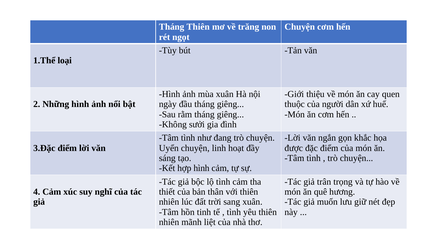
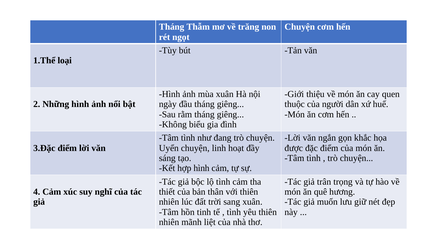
Tháng Thiên: Thiên -> Thẫm
sưởi: sưởi -> biểu
